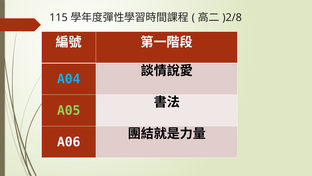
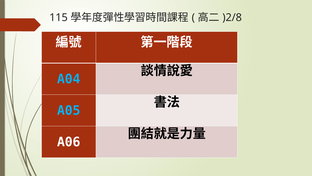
A05 colour: light green -> light blue
